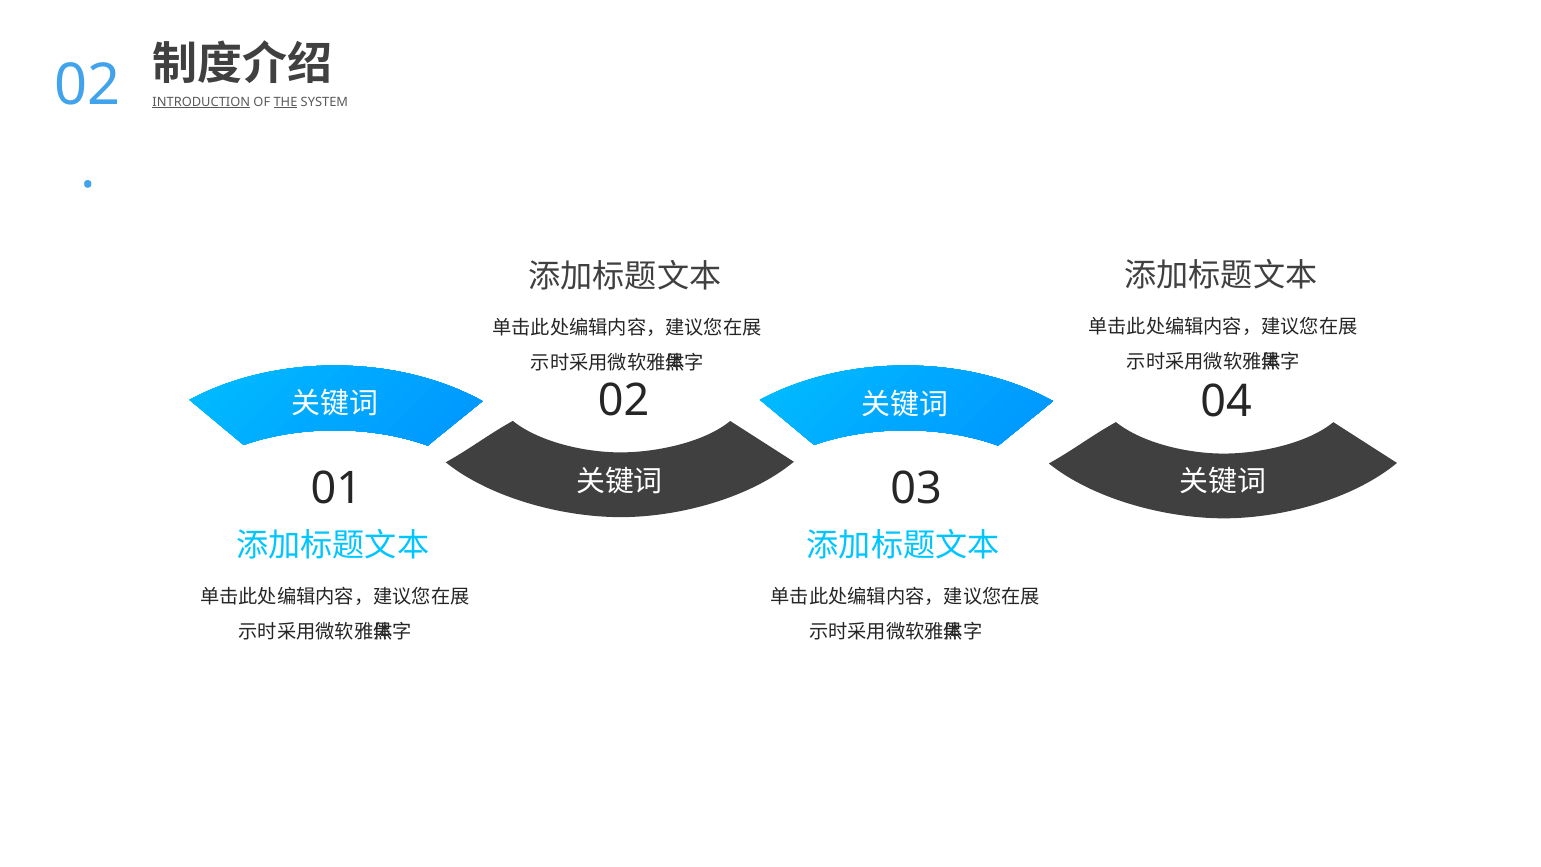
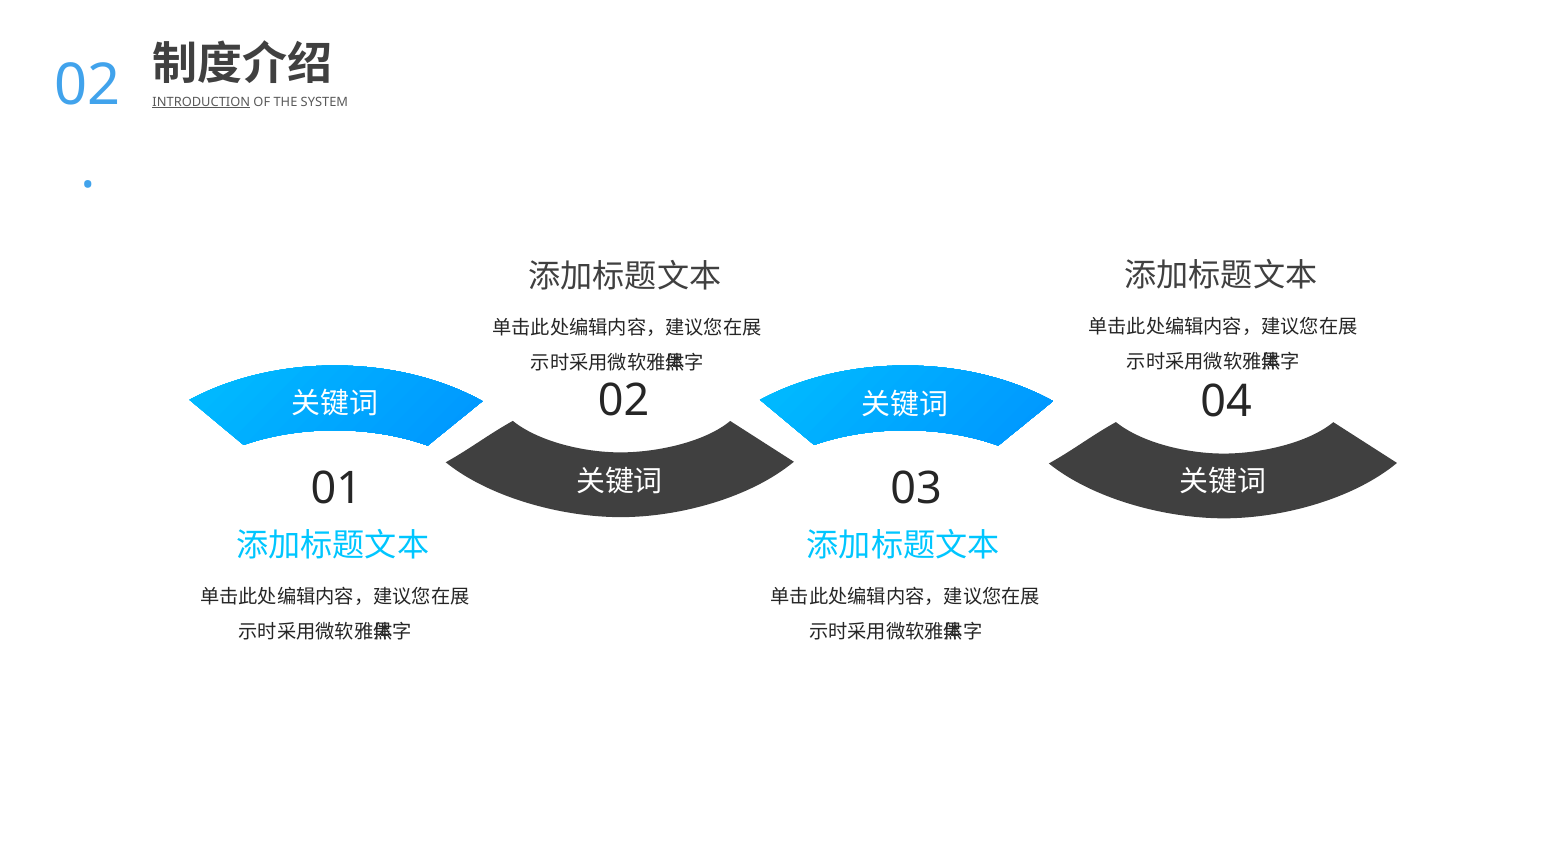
THE underline: present -> none
